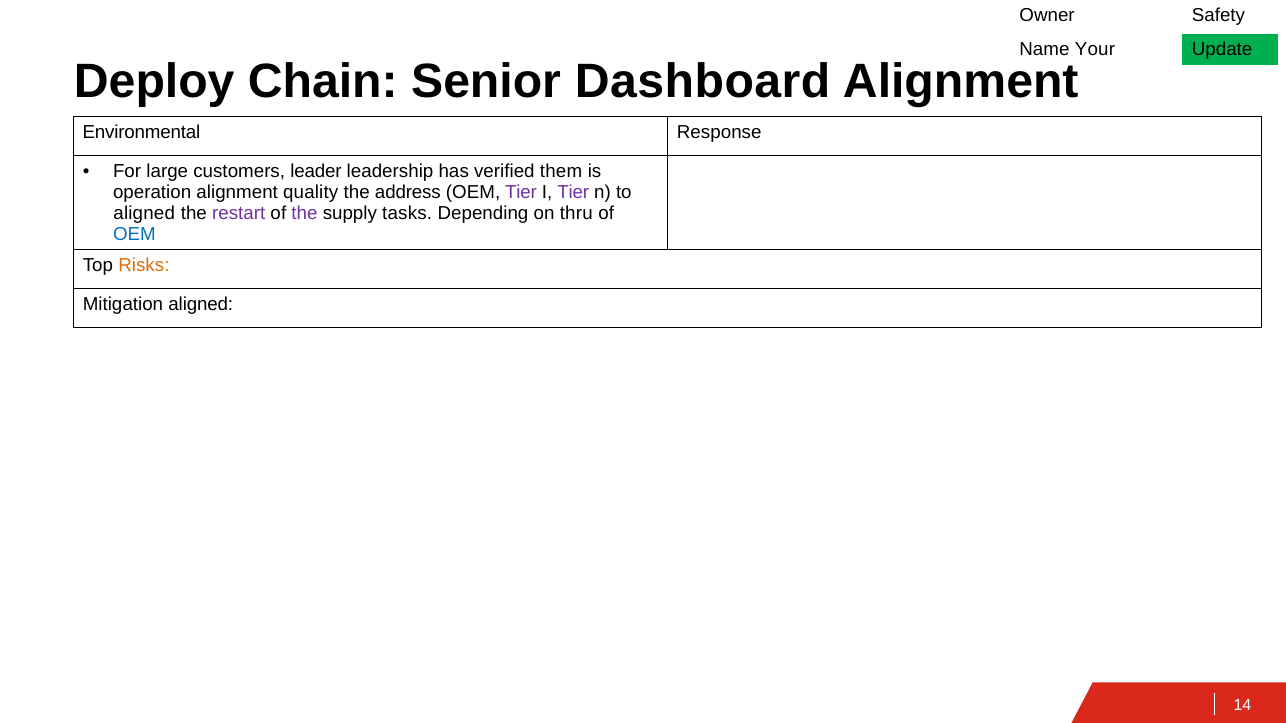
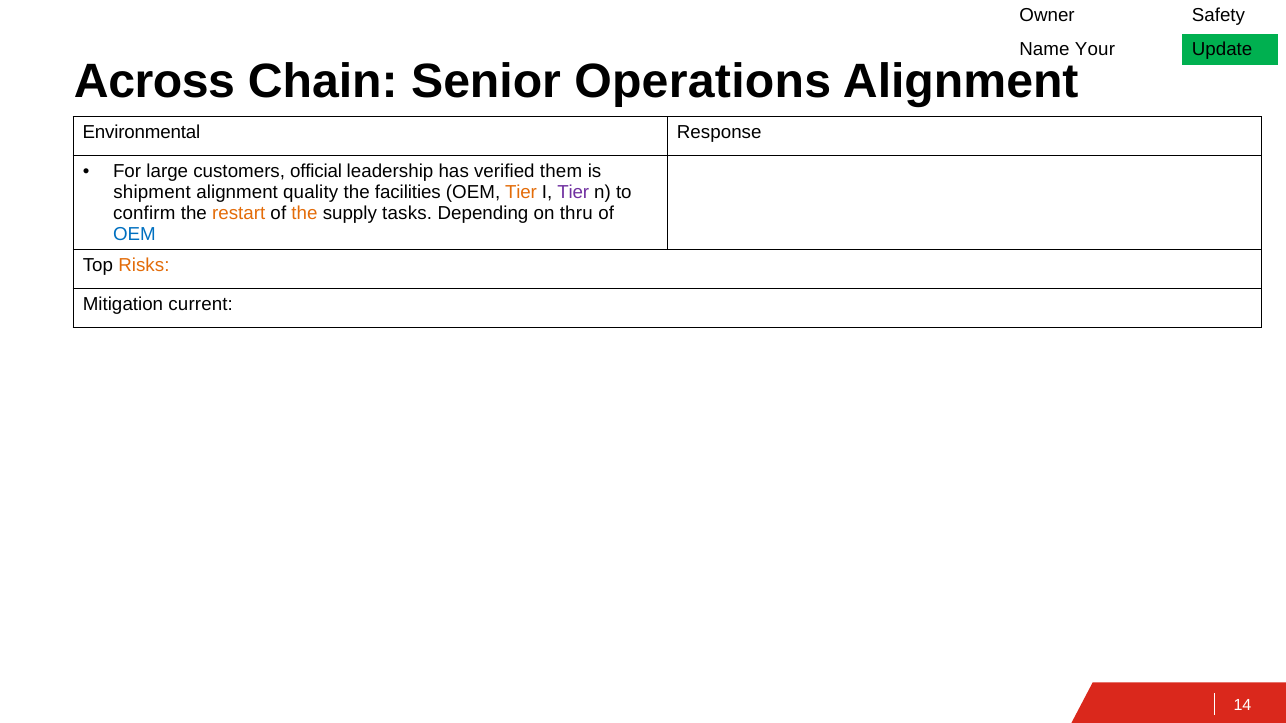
Deploy: Deploy -> Across
Dashboard: Dashboard -> Operations
leader: leader -> official
operation: operation -> shipment
address: address -> facilities
Tier at (521, 193) colour: purple -> orange
aligned at (144, 214): aligned -> confirm
restart colour: purple -> orange
the at (304, 214) colour: purple -> orange
Mitigation aligned: aligned -> current
